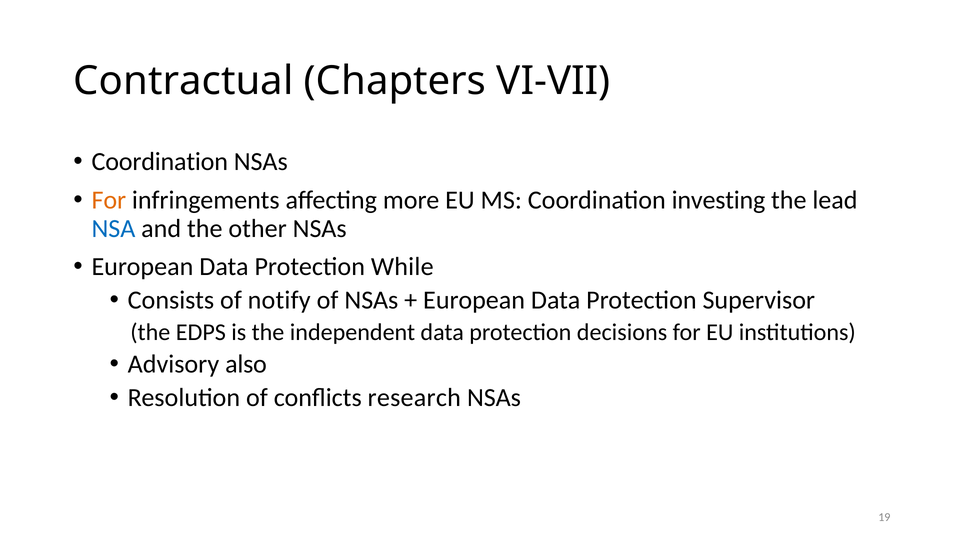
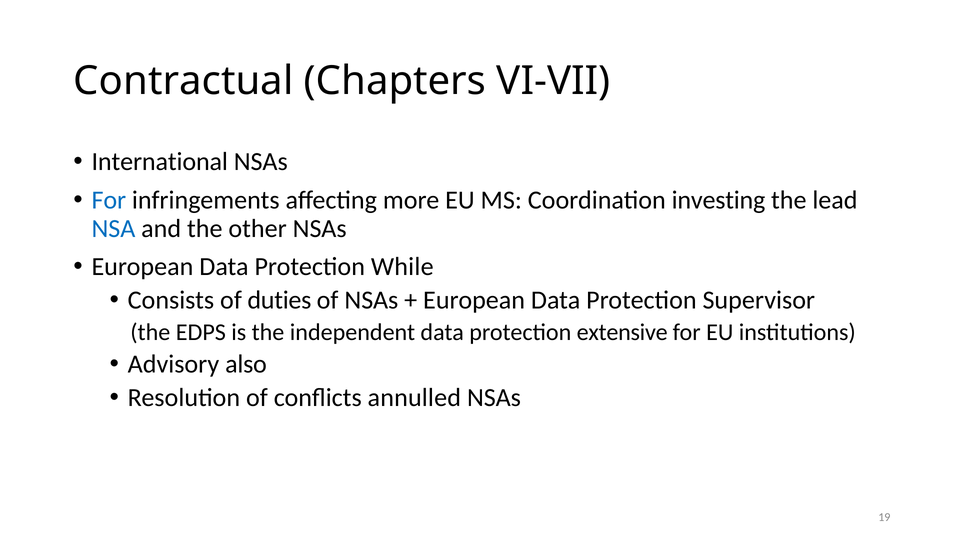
Coordination at (160, 162): Coordination -> International
For at (109, 200) colour: orange -> blue
notify: notify -> duties
decisions: decisions -> extensive
research: research -> annulled
